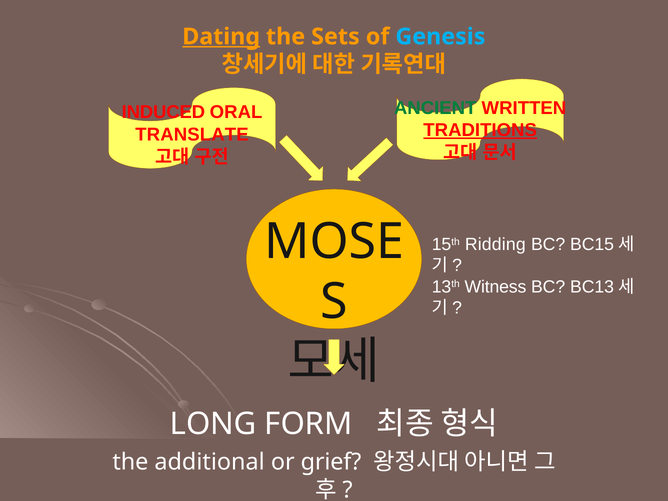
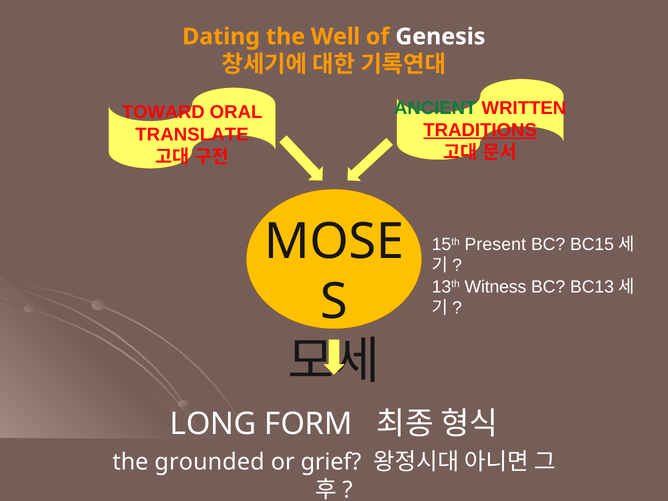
Dating underline: present -> none
Sets: Sets -> Well
Genesis colour: light blue -> white
INDUCED: INDUCED -> TOWARD
Ridding: Ridding -> Present
additional: additional -> grounded
